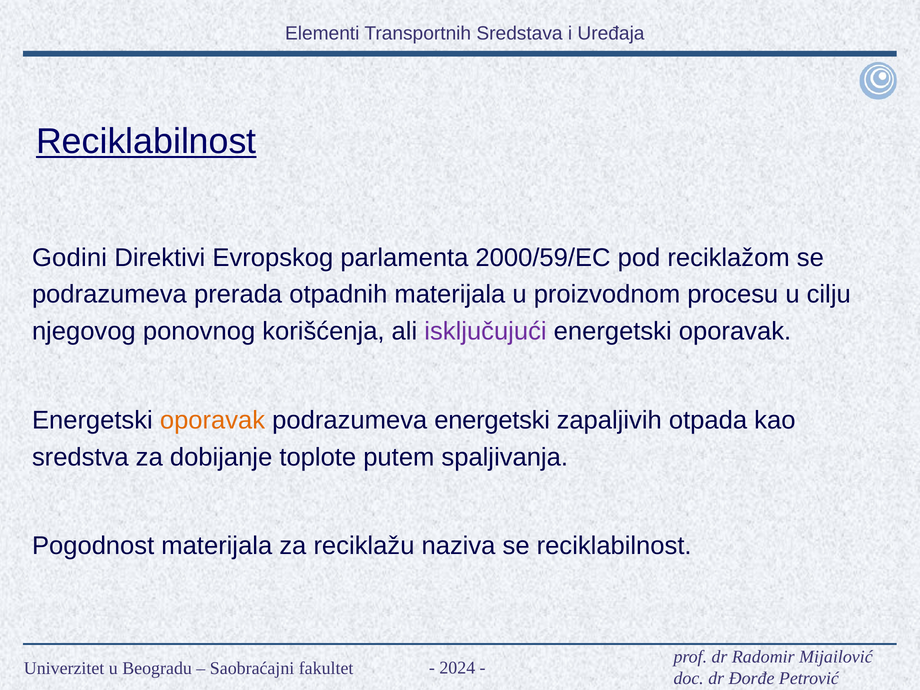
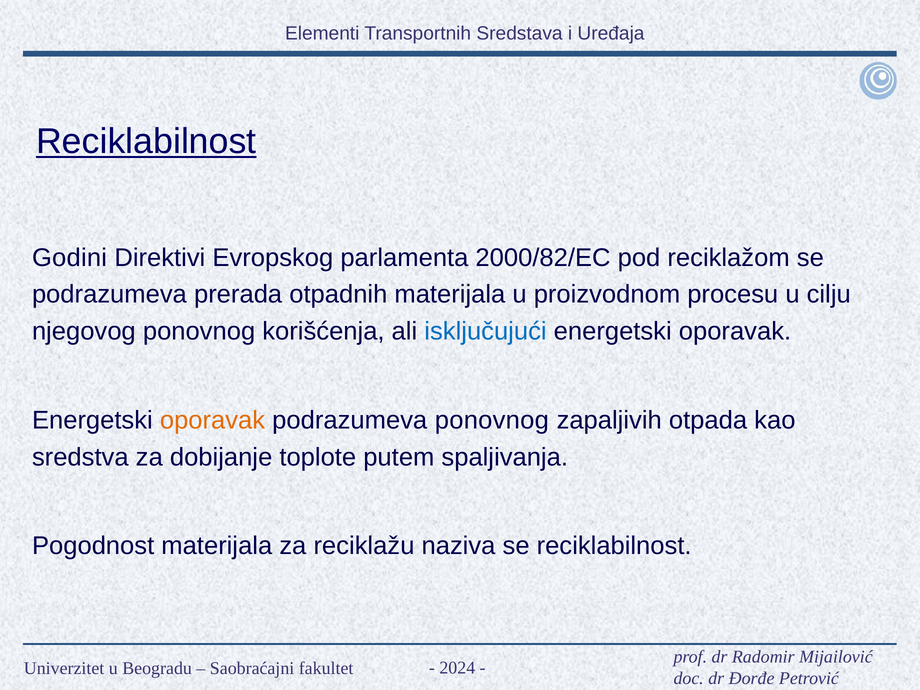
2000/59/EC: 2000/59/EC -> 2000/82/EC
isključujući colour: purple -> blue
podrazumeva energetski: energetski -> ponovnog
